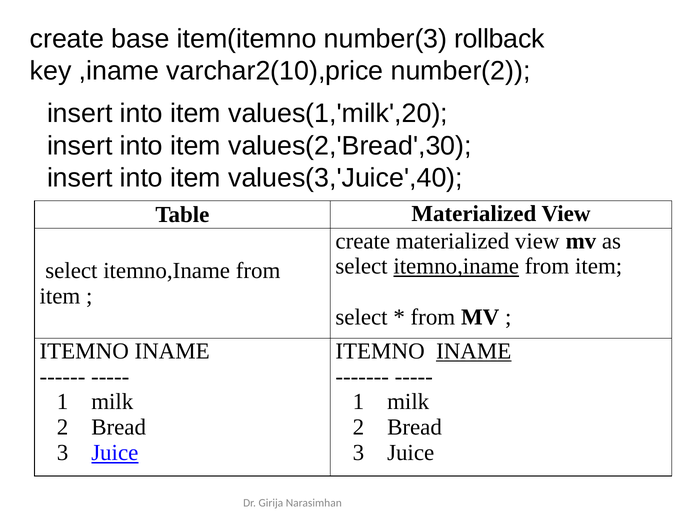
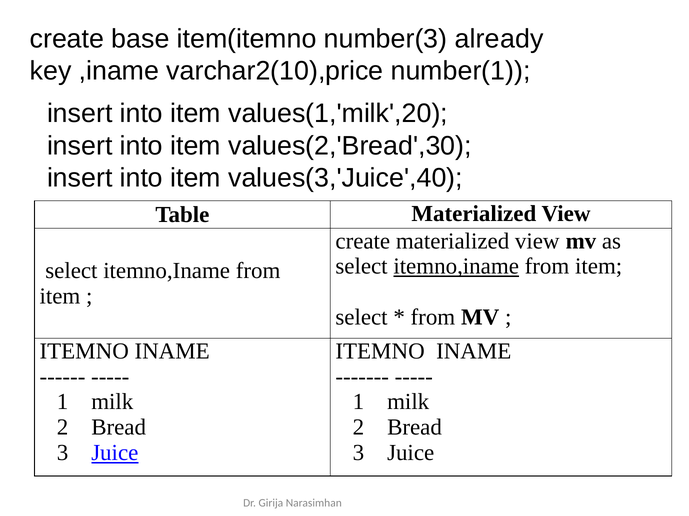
rollback: rollback -> already
number(2: number(2 -> number(1
INAME at (474, 352) underline: present -> none
